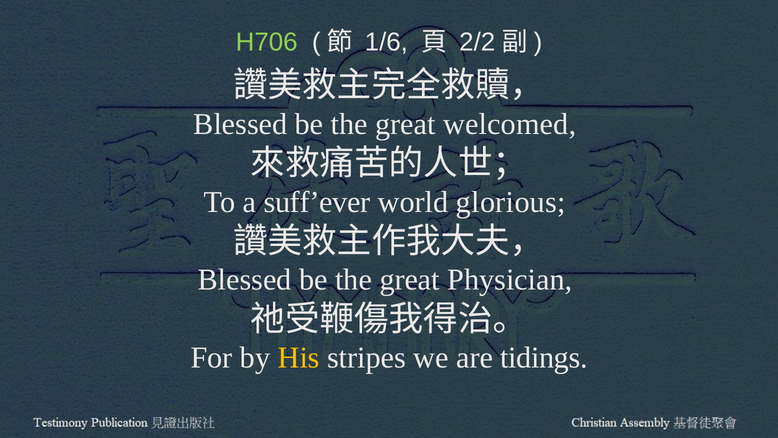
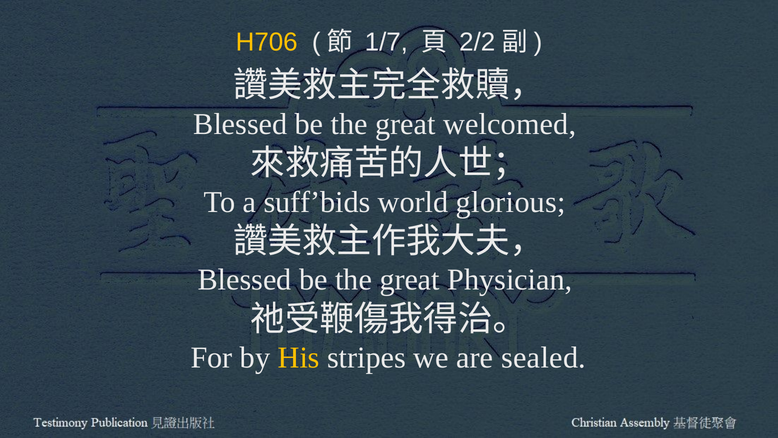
H706 colour: light green -> yellow
1/6: 1/6 -> 1/7
suff’ever: suff’ever -> suff’bids
tidings: tidings -> sealed
